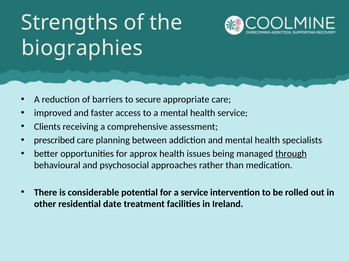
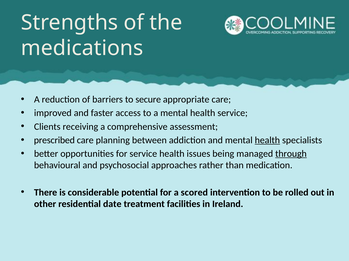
biographies: biographies -> medications
health at (267, 140) underline: none -> present
for approx: approx -> service
a service: service -> scored
